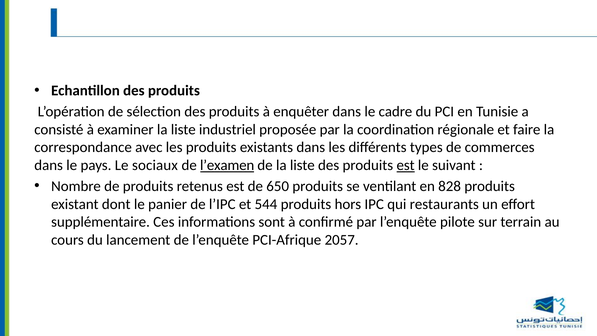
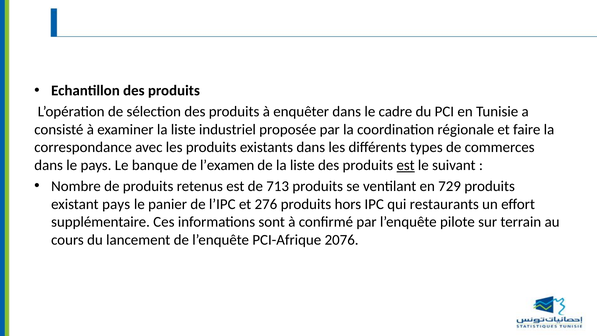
sociaux: sociaux -> banque
l’examen underline: present -> none
650: 650 -> 713
828: 828 -> 729
existant dont: dont -> pays
544: 544 -> 276
2057: 2057 -> 2076
